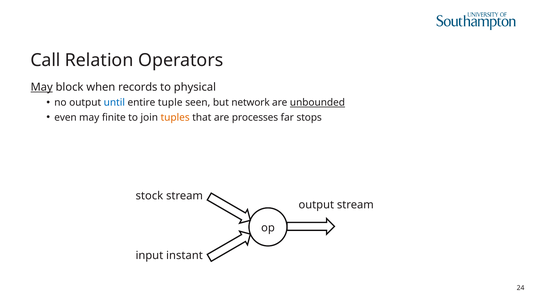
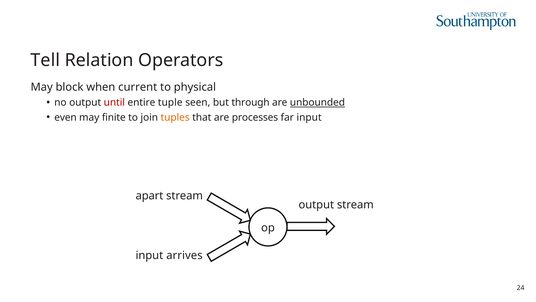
Call: Call -> Tell
May at (42, 87) underline: present -> none
records: records -> current
until colour: blue -> red
network: network -> through
far stops: stops -> input
stock: stock -> apart
instant: instant -> arrives
